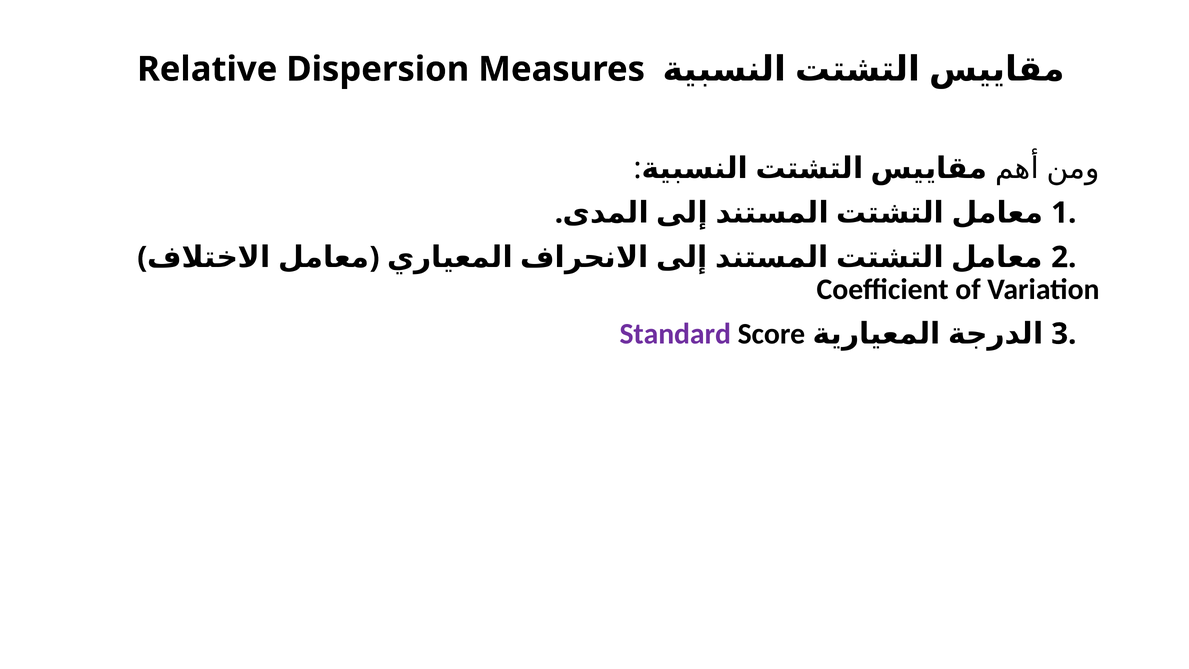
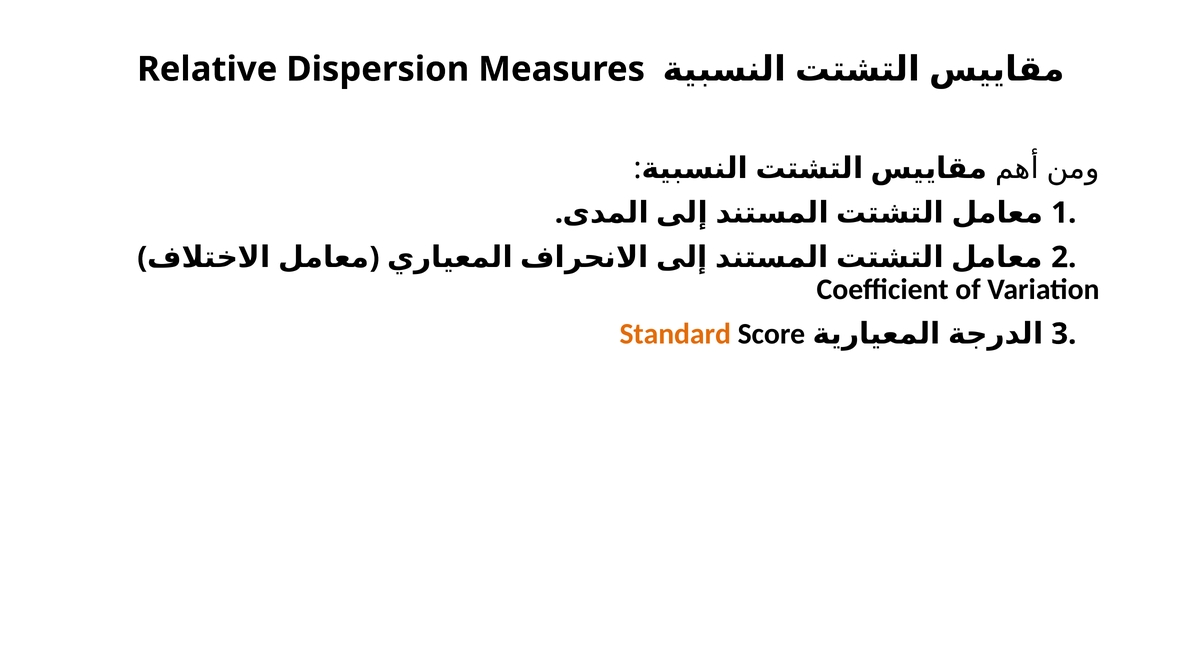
Standard colour: purple -> orange
